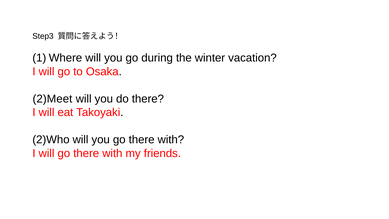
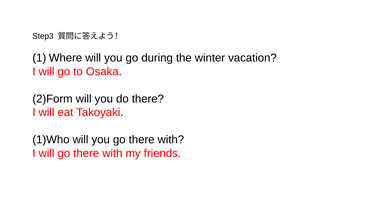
2)Meet: 2)Meet -> 2)Form
2)Who: 2)Who -> 1)Who
